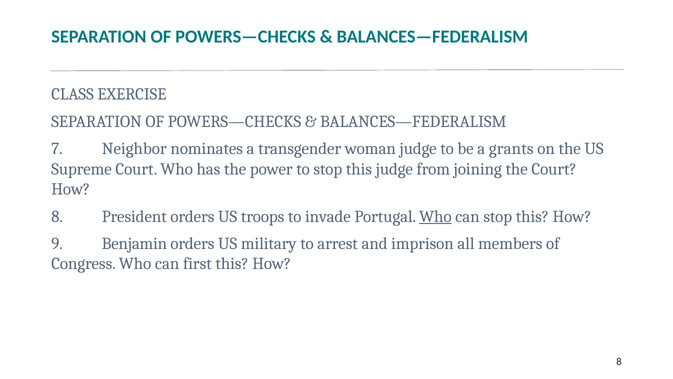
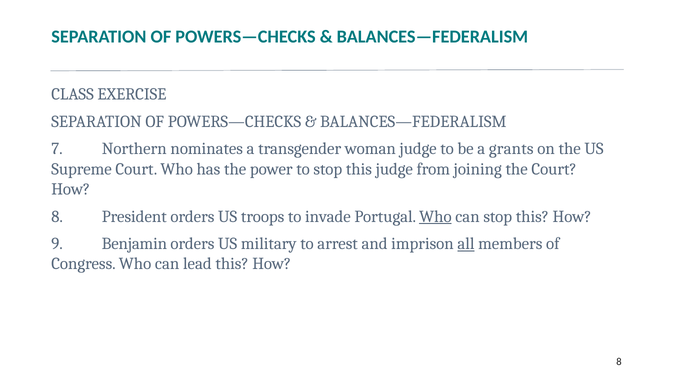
Neighbor: Neighbor -> Northern
all underline: none -> present
first: first -> lead
